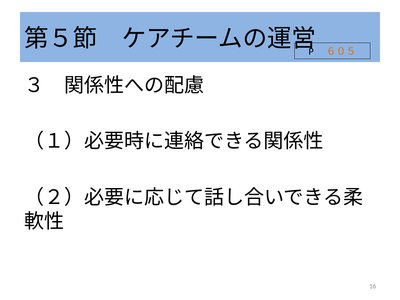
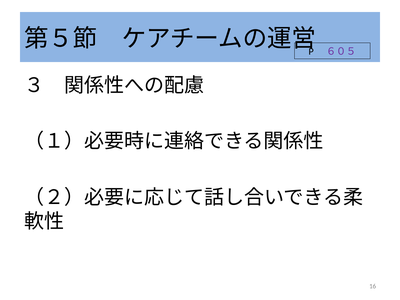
６０５ colour: orange -> purple
